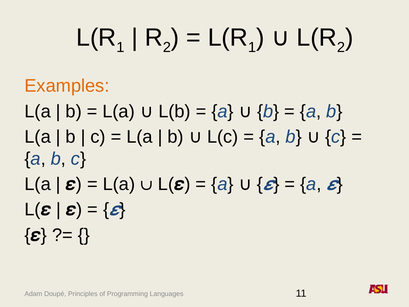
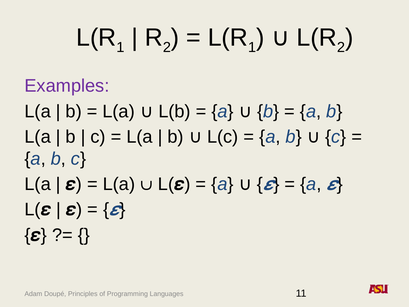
Examples colour: orange -> purple
